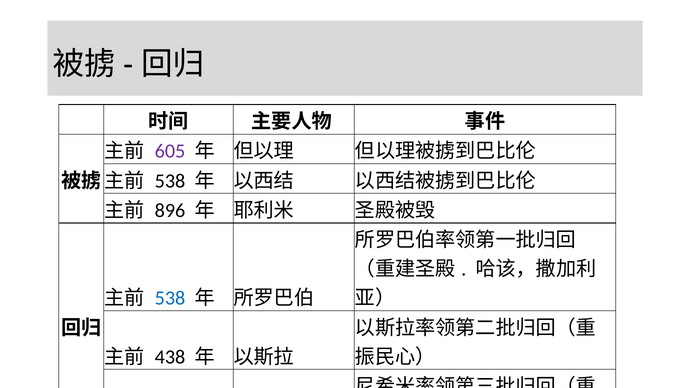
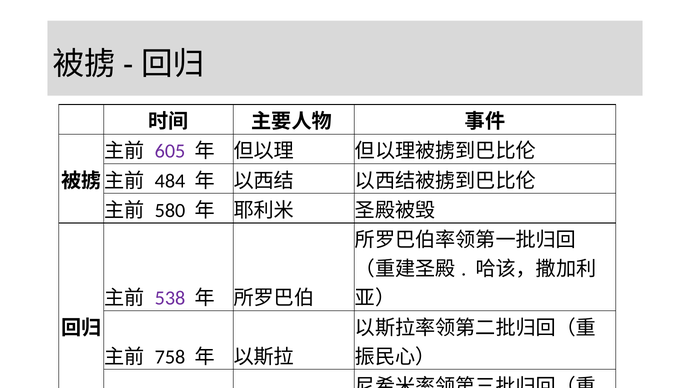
538 at (170, 181): 538 -> 484
896: 896 -> 580
538 at (170, 298) colour: blue -> purple
438: 438 -> 758
